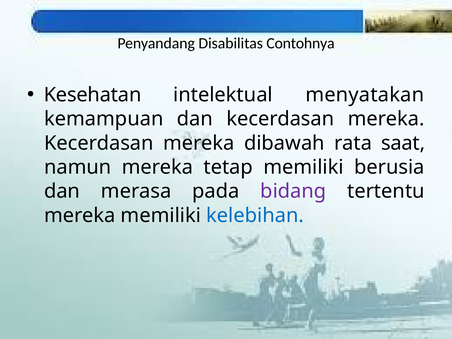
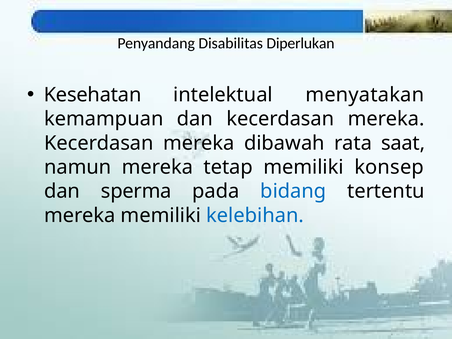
Contohnya: Contohnya -> Diperlukan
berusia: berusia -> konsep
merasa: merasa -> sperma
bidang colour: purple -> blue
